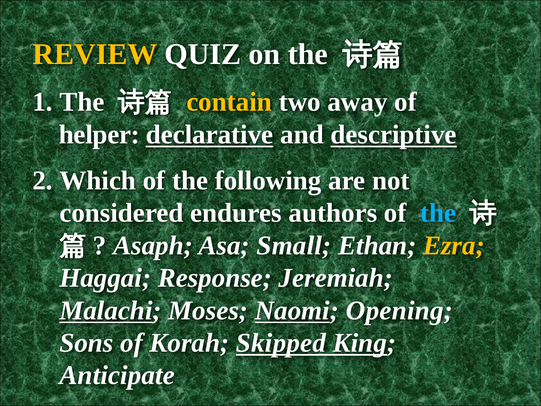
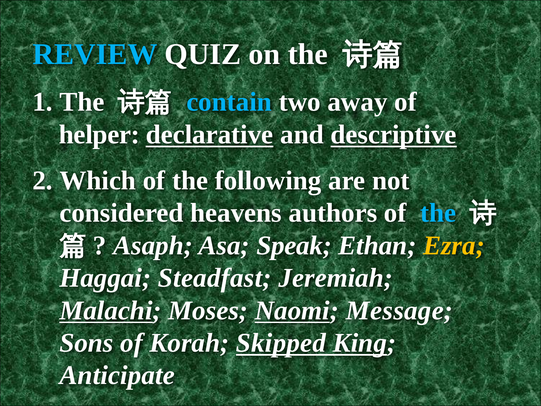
REVIEW colour: yellow -> light blue
contain colour: yellow -> light blue
endures: endures -> heavens
Small: Small -> Speak
Response: Response -> Steadfast
Opening: Opening -> Message
